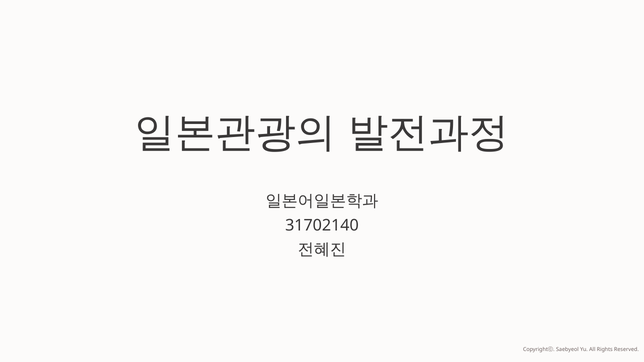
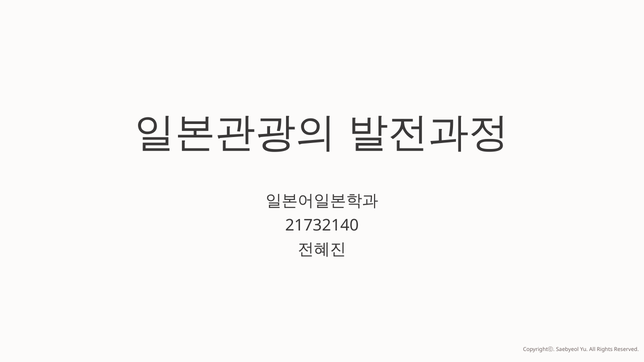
31702140: 31702140 -> 21732140
